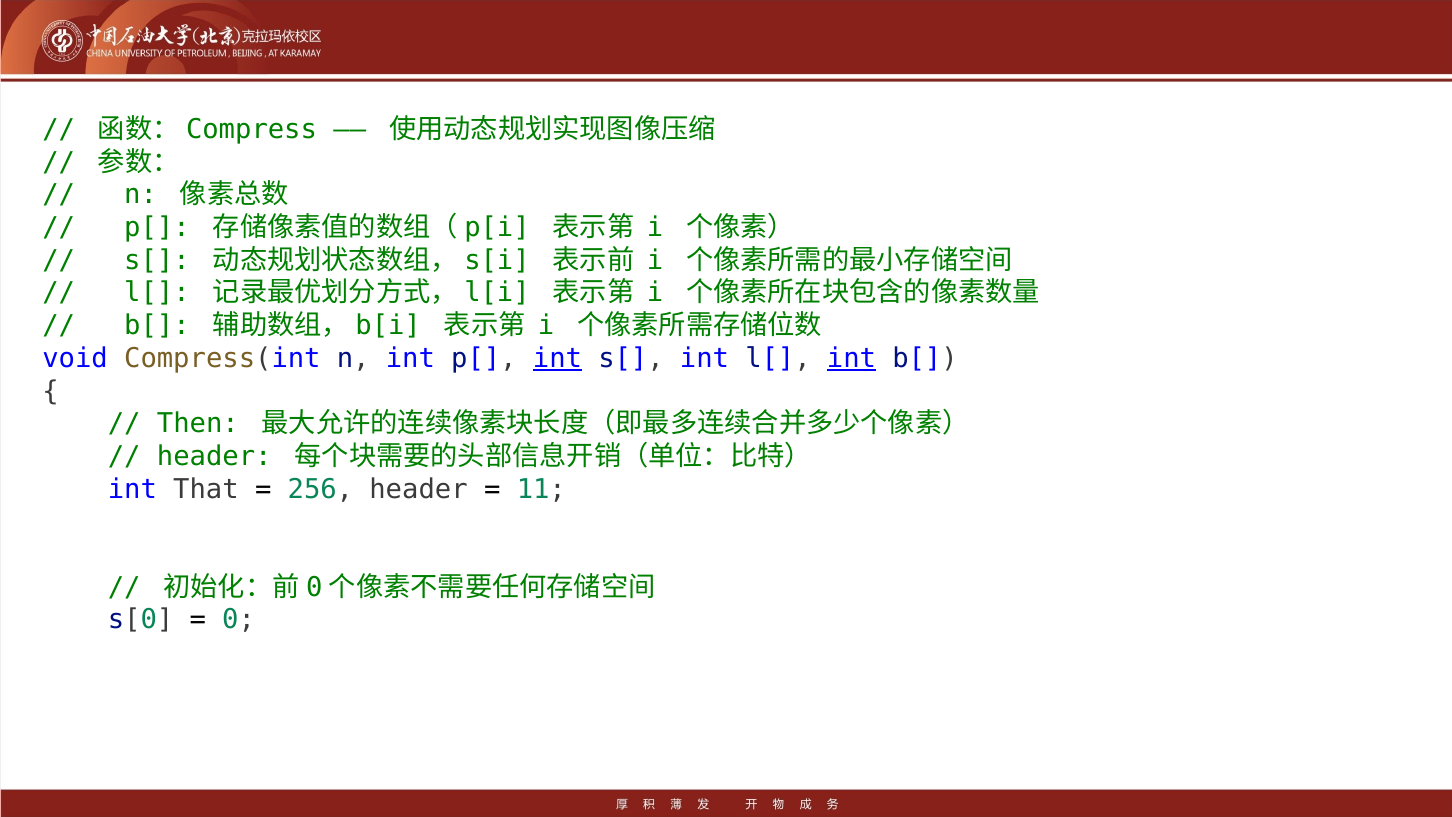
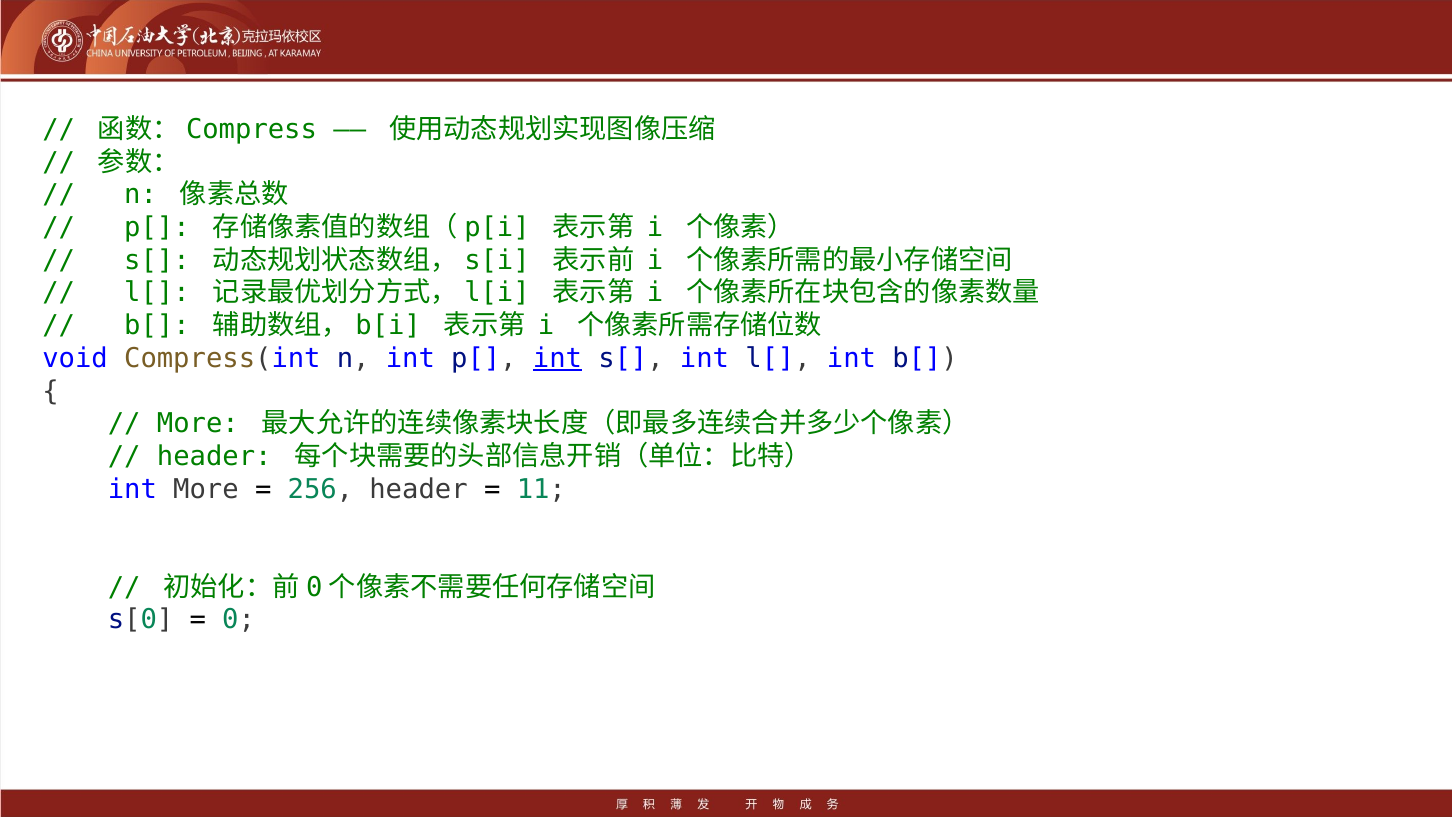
int at (851, 358) underline: present -> none
Then at (198, 424): Then -> More
int That: That -> More
